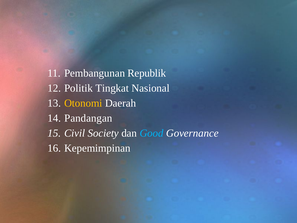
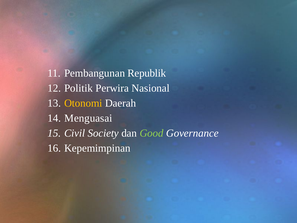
Tingkat: Tingkat -> Perwira
Pandangan: Pandangan -> Menguasai
Good colour: light blue -> light green
